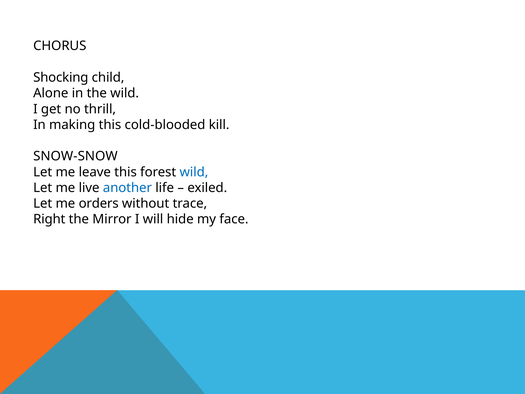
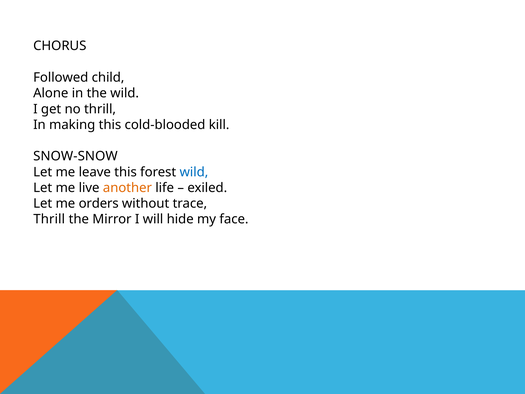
Shocking: Shocking -> Followed
another colour: blue -> orange
Right at (49, 219): Right -> Thrill
